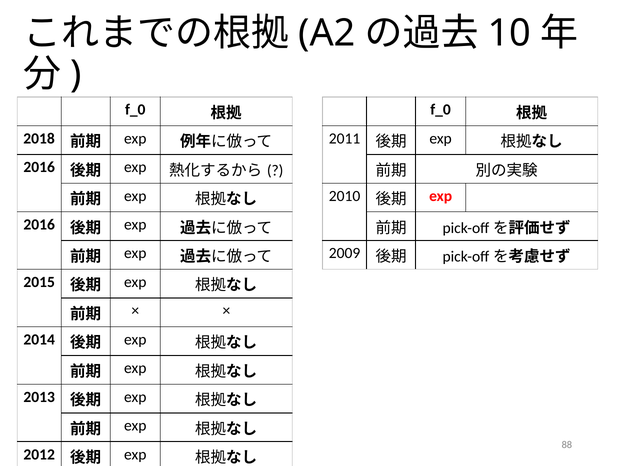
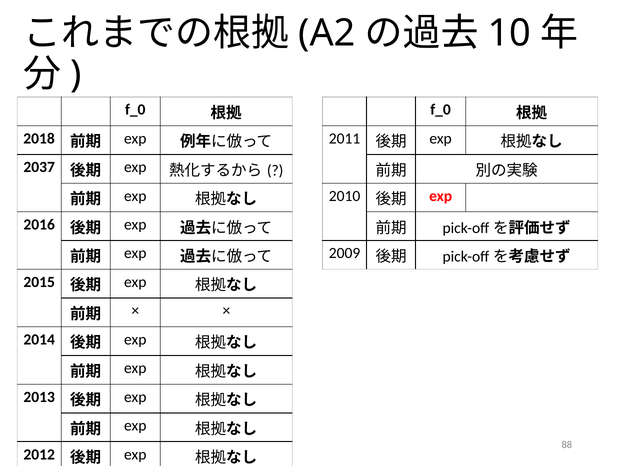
2016 at (39, 167): 2016 -> 2037
